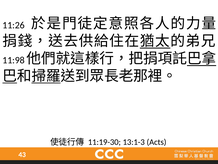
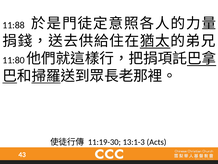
11:26: 11:26 -> 11:88
11:98: 11:98 -> 11:80
